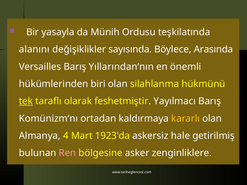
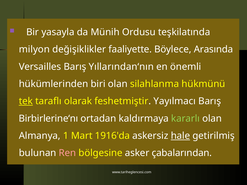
alanını: alanını -> milyon
sayısında: sayısında -> faaliyette
Komünizm‘nı: Komünizm‘nı -> Birbirlerine‘nı
kararlı colour: yellow -> light green
4: 4 -> 1
1923'da: 1923'da -> 1916'da
hale underline: none -> present
zenginliklere: zenginliklere -> çabalarından
